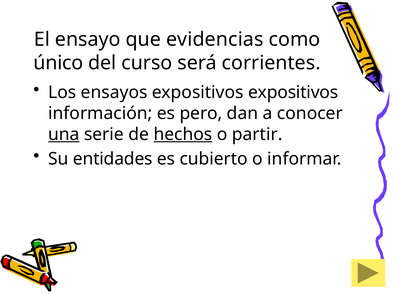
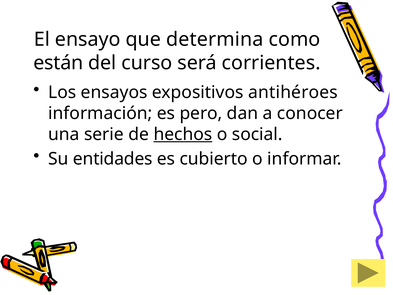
evidencias: evidencias -> determina
único: único -> están
expositivos expositivos: expositivos -> antihéroes
una underline: present -> none
partir: partir -> social
